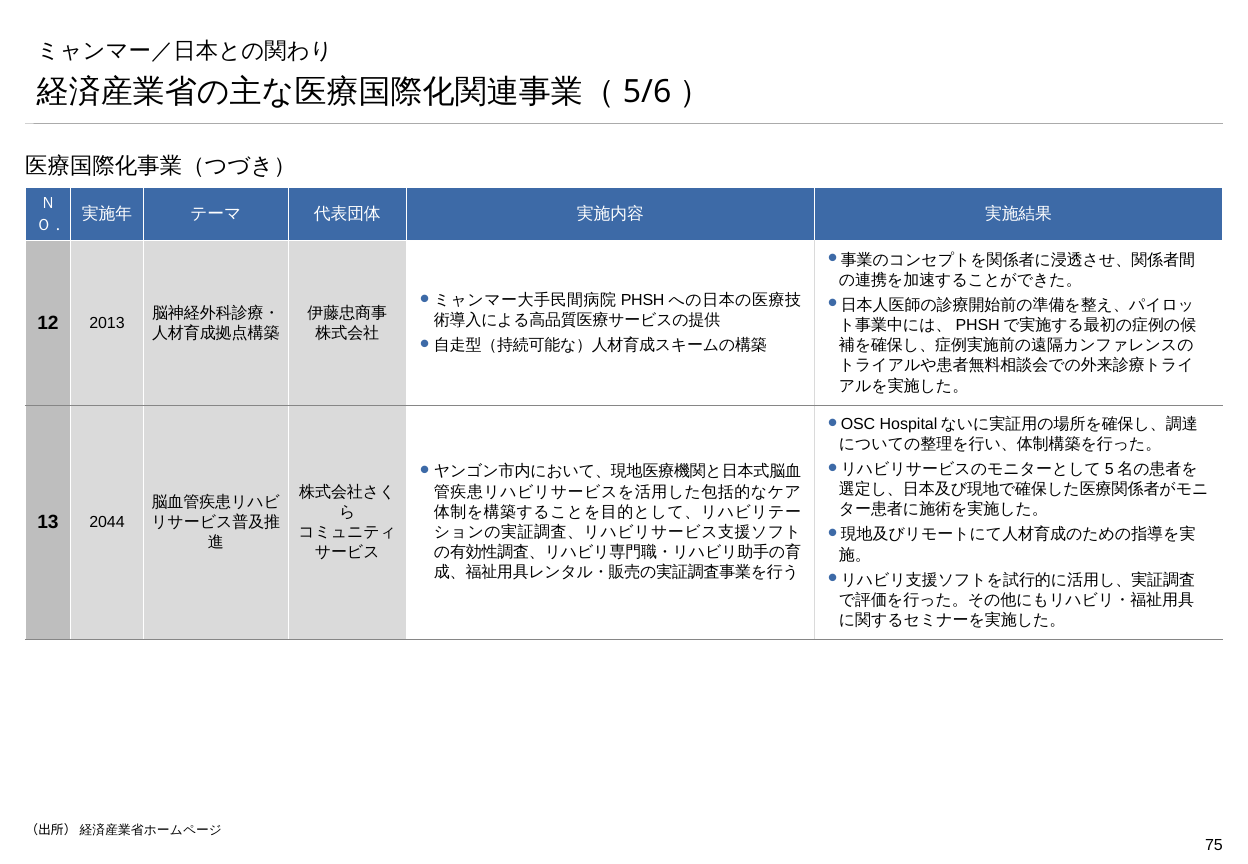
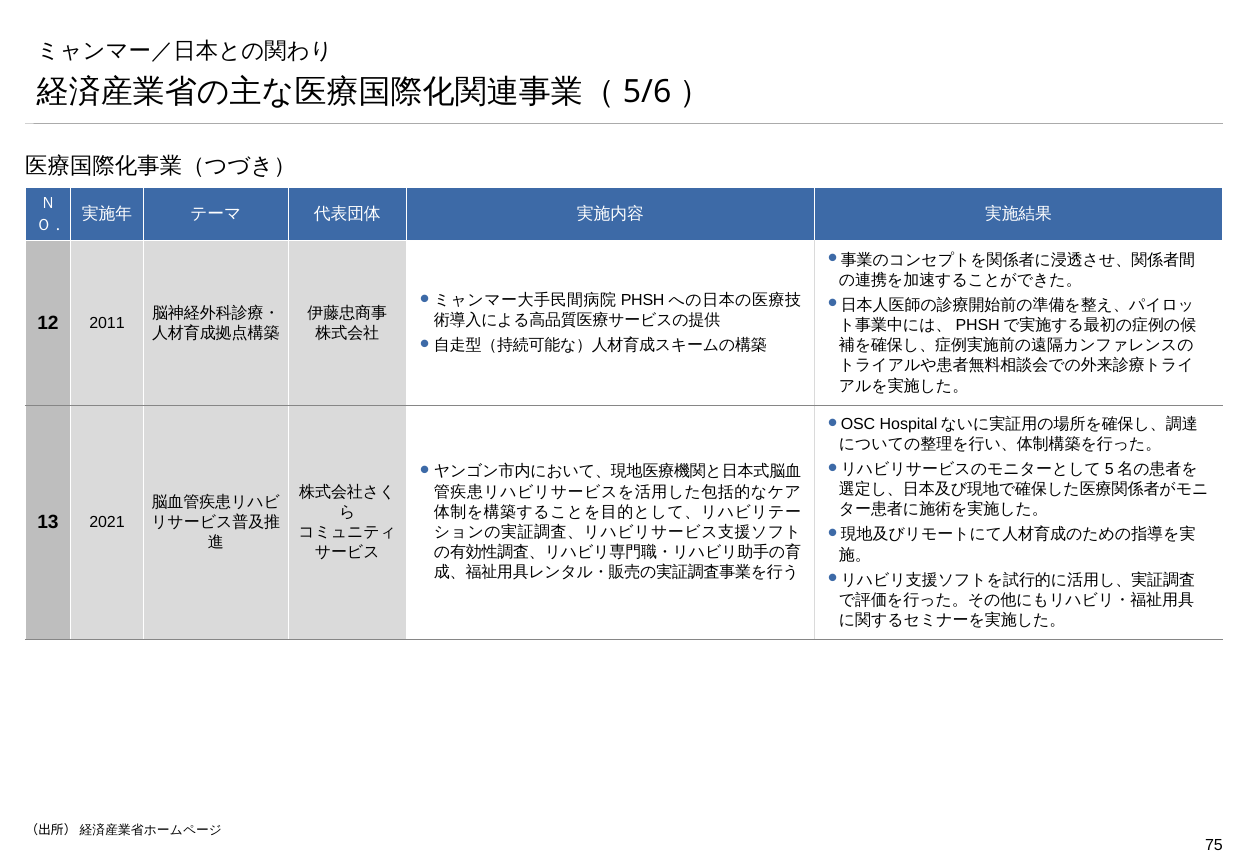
2013: 2013 -> 2011
2044: 2044 -> 2021
